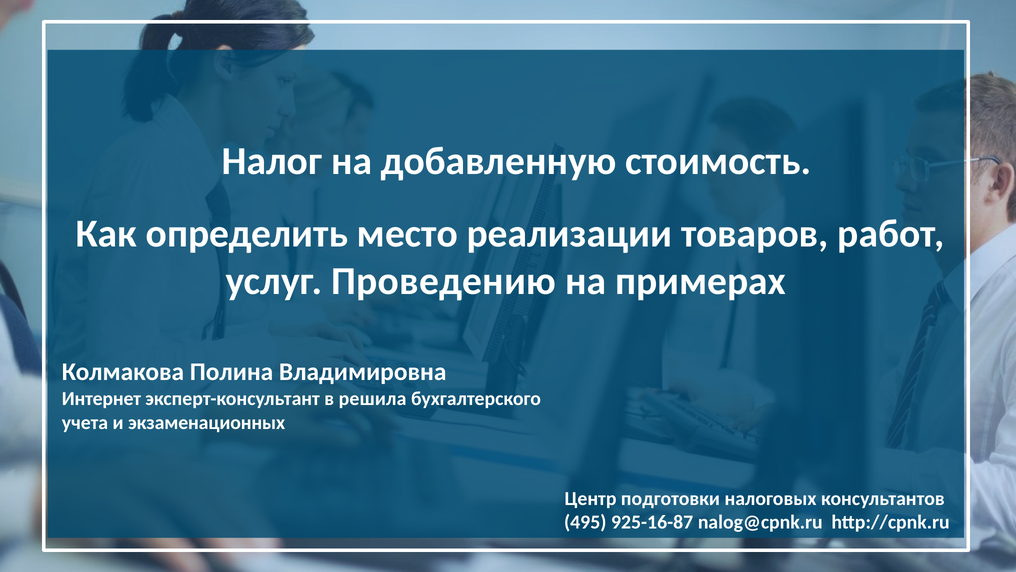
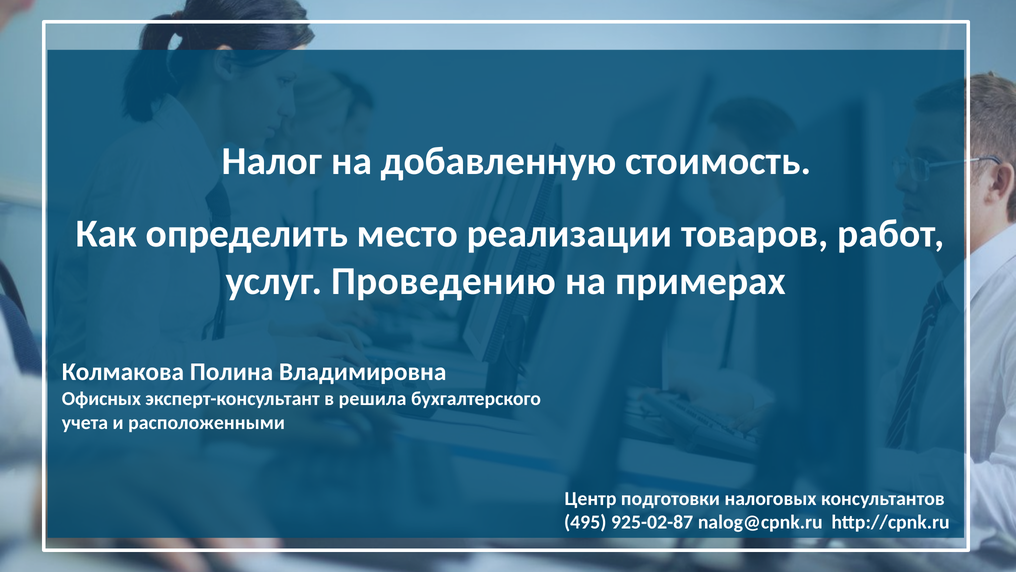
Интернет: Интернет -> Офисных
экзаменационных: экзаменационных -> расположенными
925-16-87: 925-16-87 -> 925-02-87
